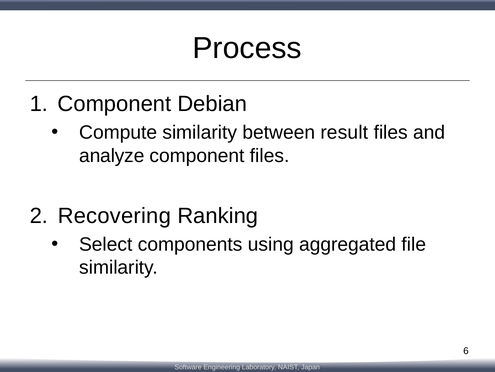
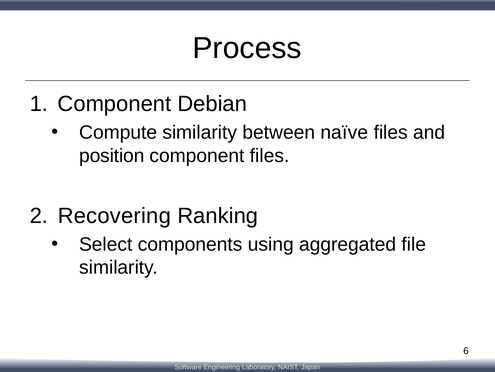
result: result -> naïve
analyze: analyze -> position
